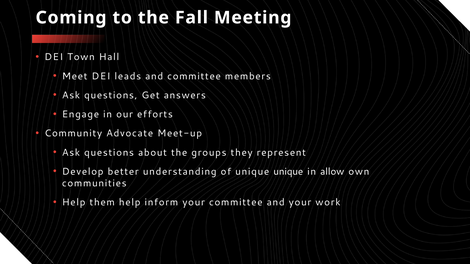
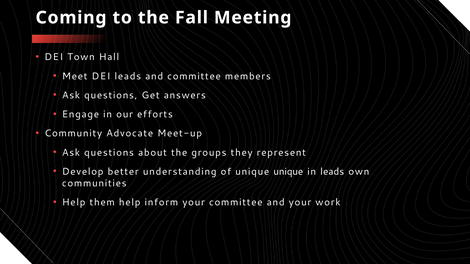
in allow: allow -> leads
